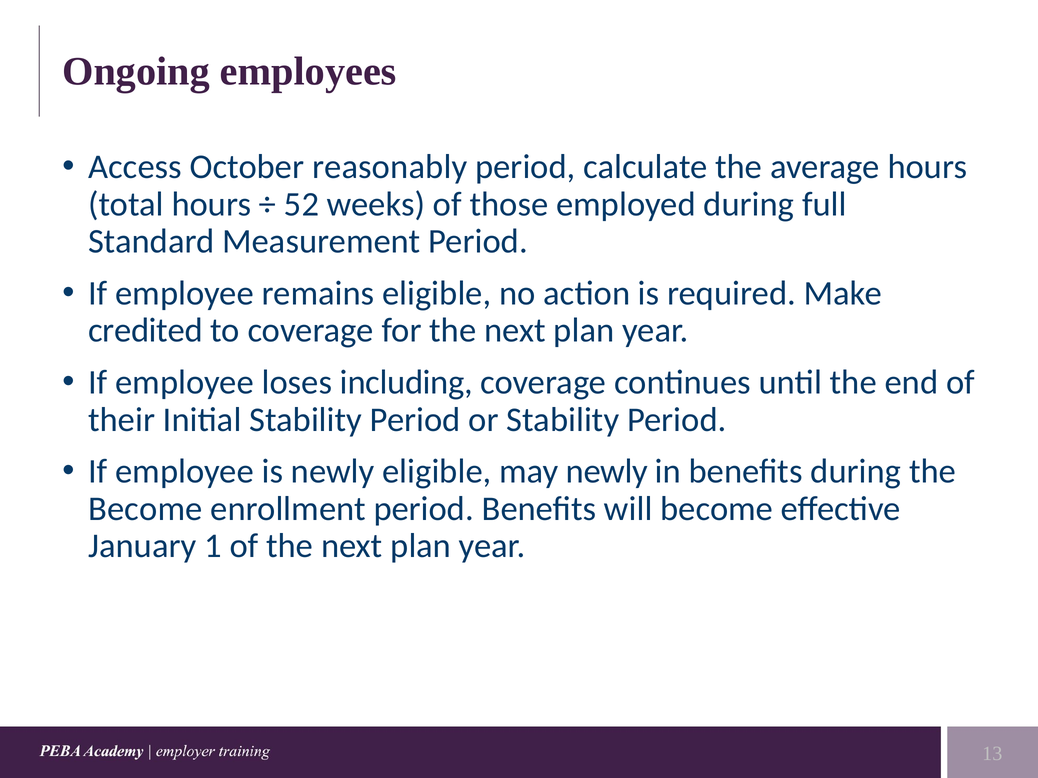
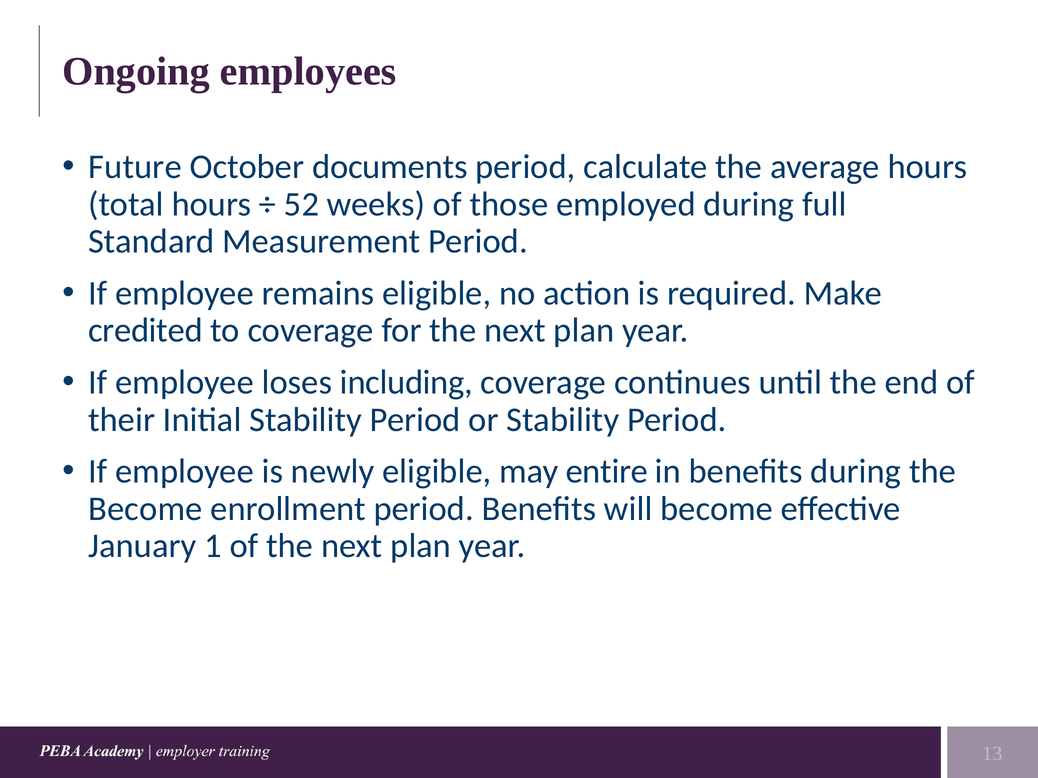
Access: Access -> Future
reasonably: reasonably -> documents
may newly: newly -> entire
